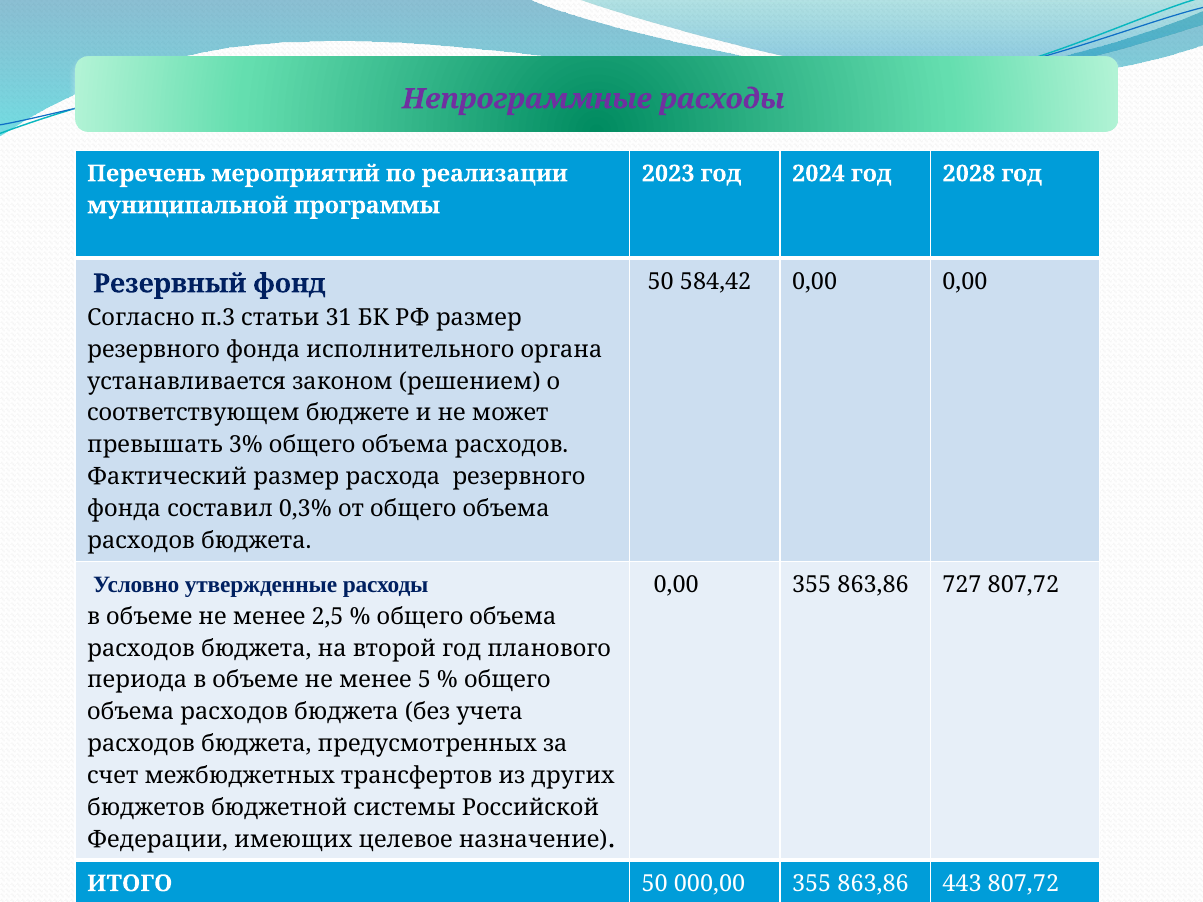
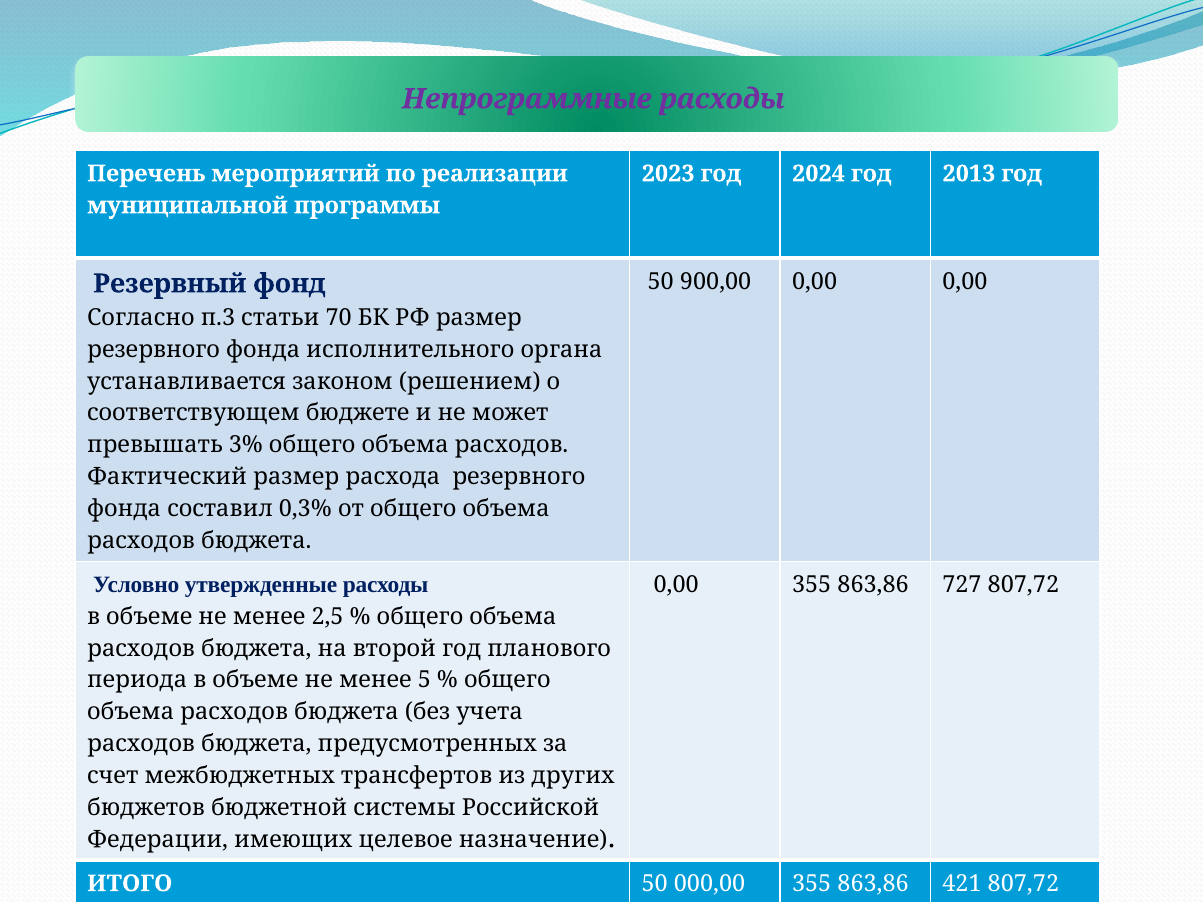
2028: 2028 -> 2013
584,42: 584,42 -> 900,00
31: 31 -> 70
443: 443 -> 421
